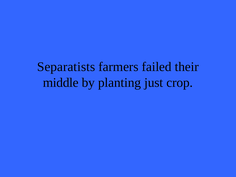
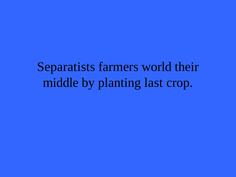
failed: failed -> world
just: just -> last
